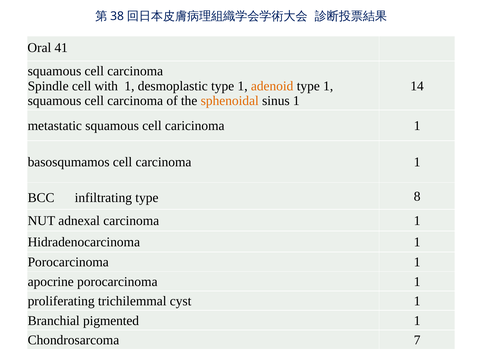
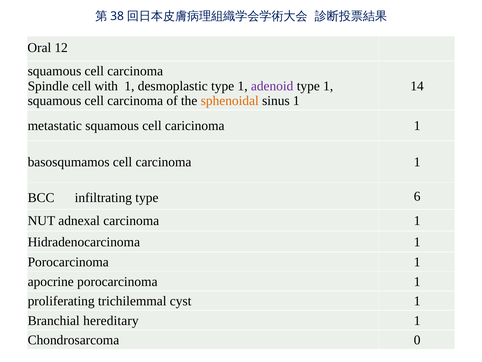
41: 41 -> 12
adenoid colour: orange -> purple
8: 8 -> 6
pigmented: pigmented -> hereditary
7: 7 -> 0
